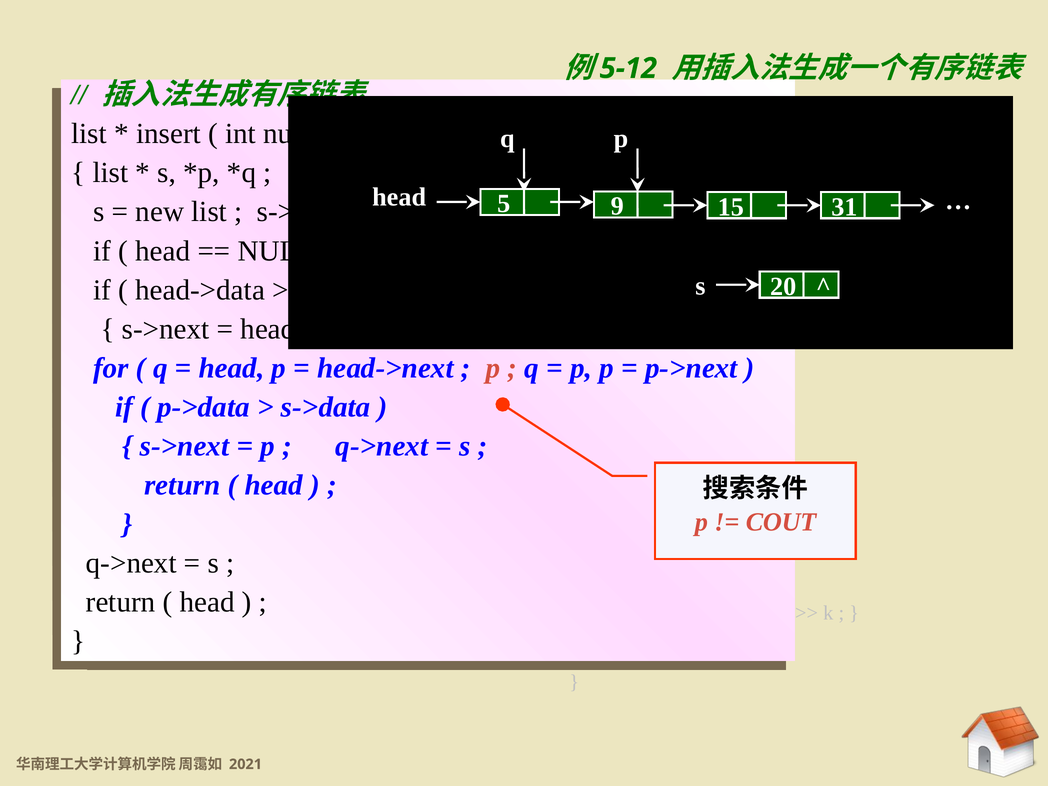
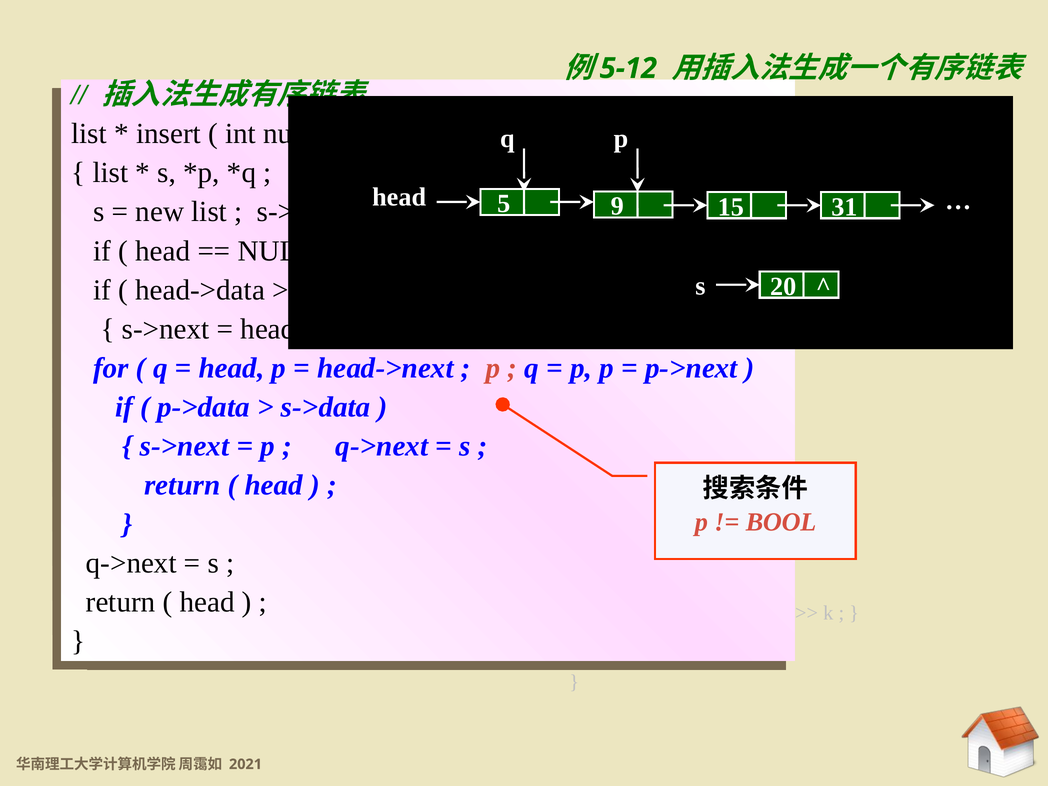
COUT at (781, 522): COUT -> BOOL
